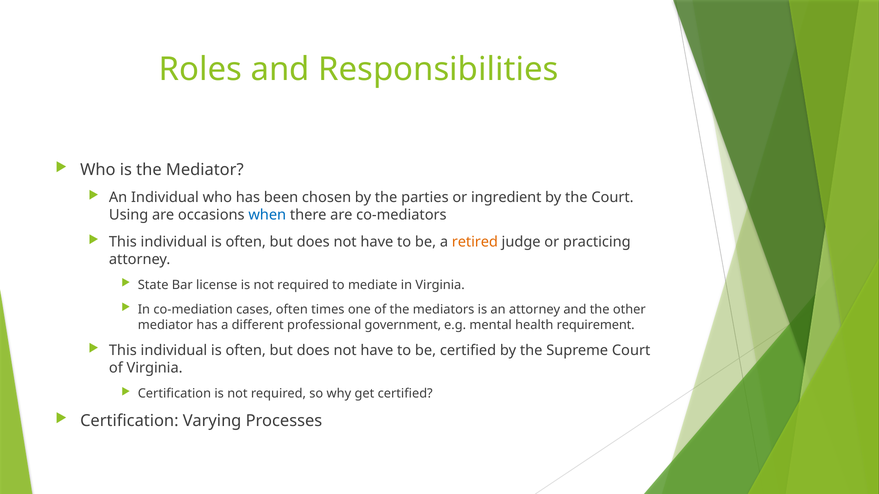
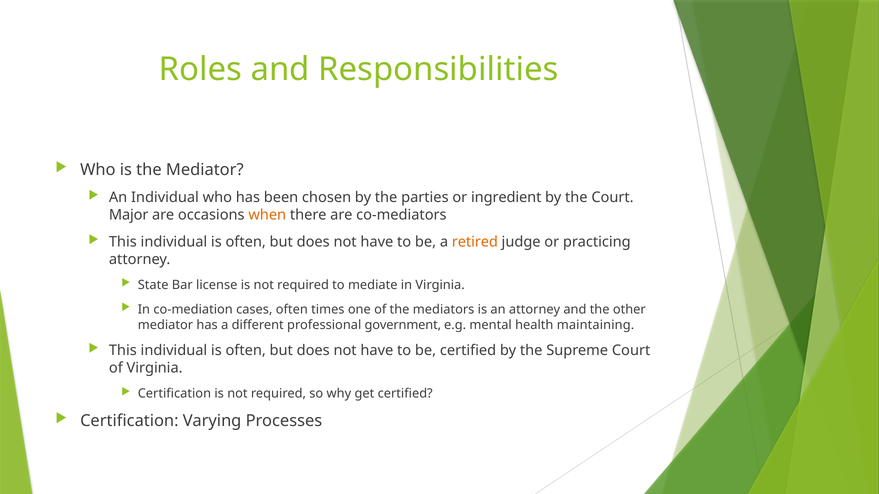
Using: Using -> Major
when colour: blue -> orange
requirement: requirement -> maintaining
